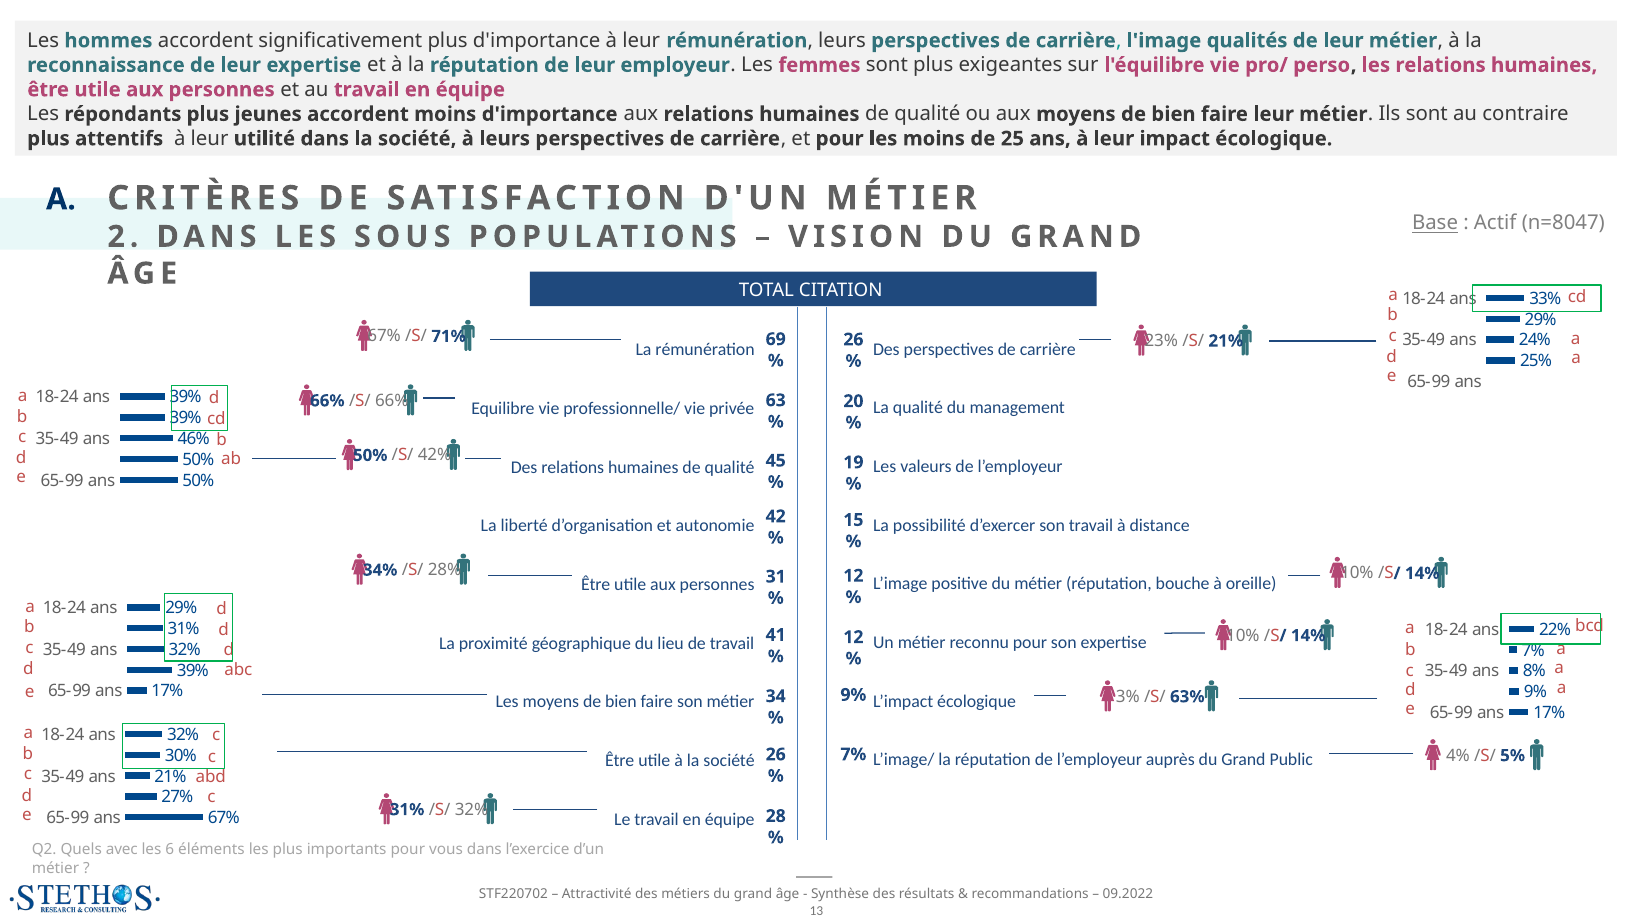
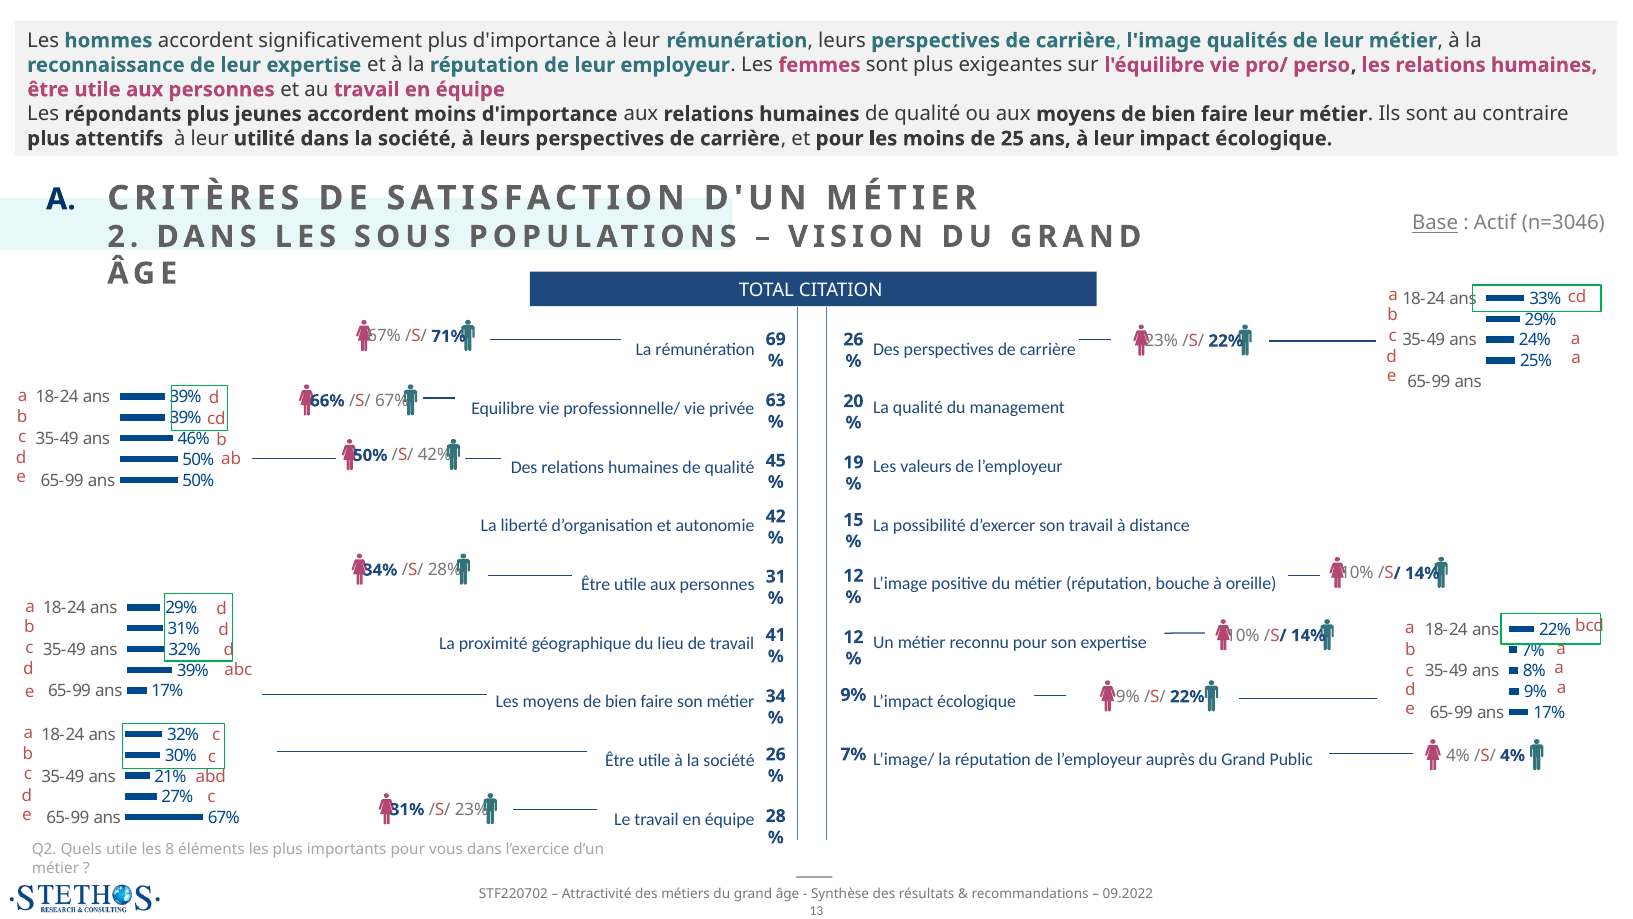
n=8047: n=8047 -> n=3046
23% /S/ 21%: 21% -> 22%
/S/ 66%: 66% -> 67%
3% at (1128, 696): 3% -> 9%
63% at (1187, 696): 63% -> 22%
/S/ 5%: 5% -> 4%
/S/ 32%: 32% -> 23%
Quels avec: avec -> utile
6: 6 -> 8
